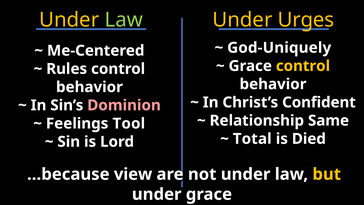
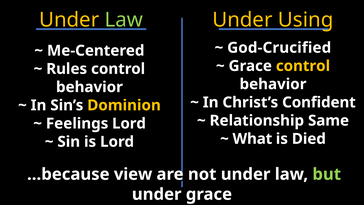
Urges: Urges -> Using
God-Uniquely: God-Uniquely -> God-Crucified
Dominion colour: pink -> yellow
Feelings Tool: Tool -> Lord
Total: Total -> What
but colour: yellow -> light green
